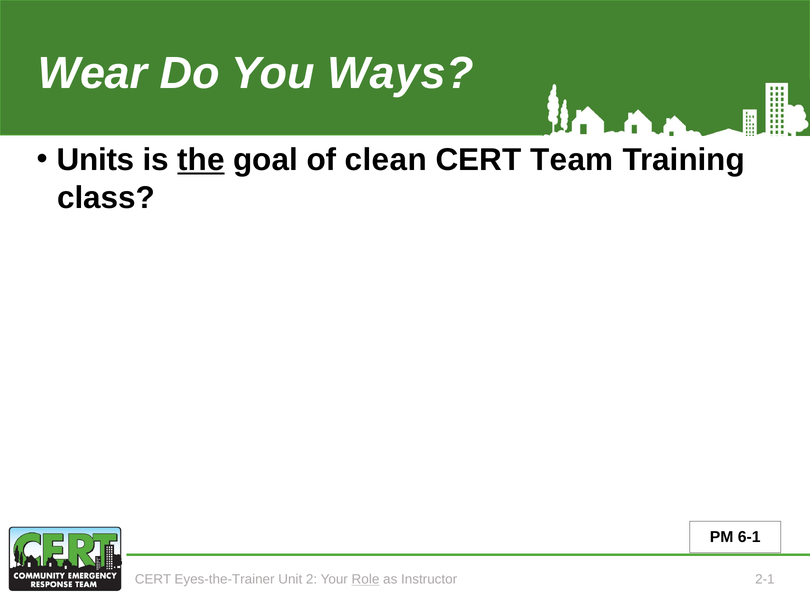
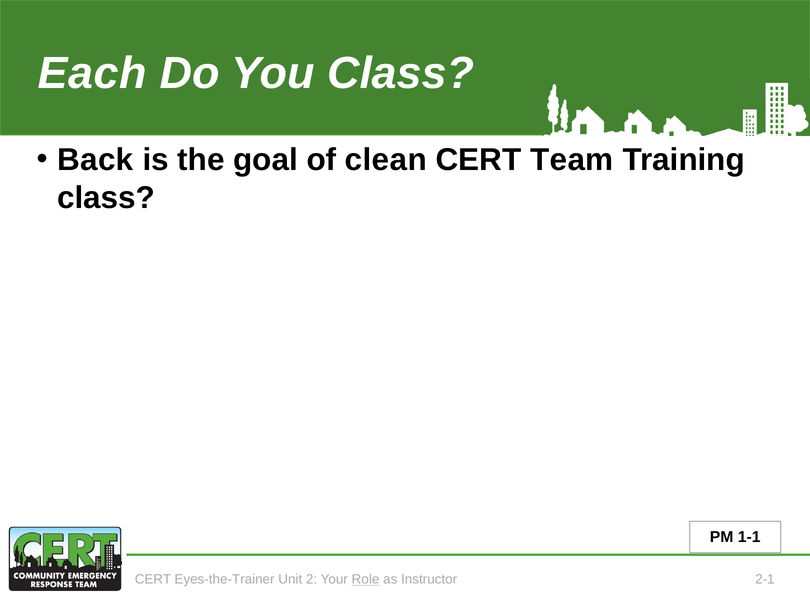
Wear: Wear -> Each
You Ways: Ways -> Class
Units: Units -> Back
the underline: present -> none
6-1: 6-1 -> 1-1
